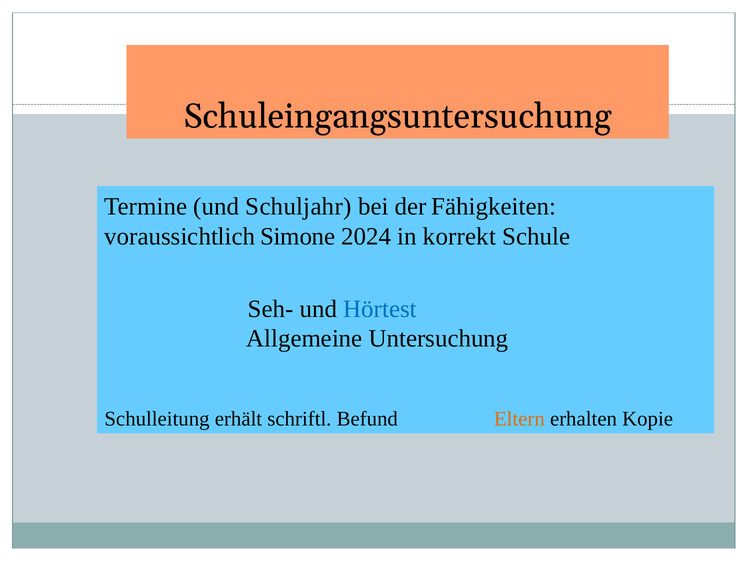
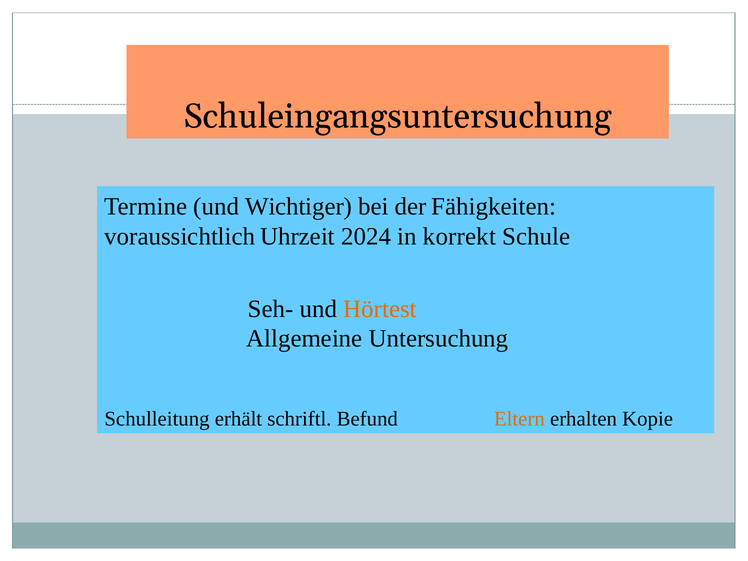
Schuljahr: Schuljahr -> Wichtiger
Simone: Simone -> Uhrzeit
Hörtest colour: blue -> orange
